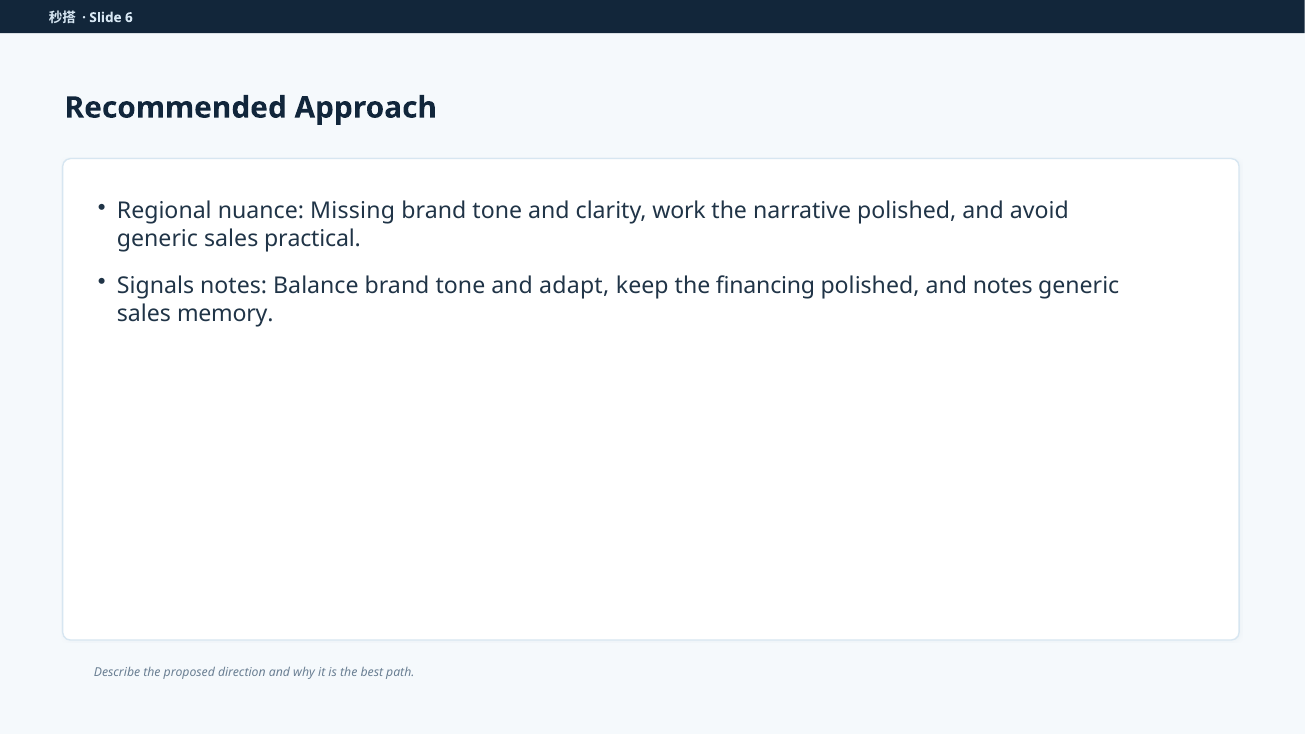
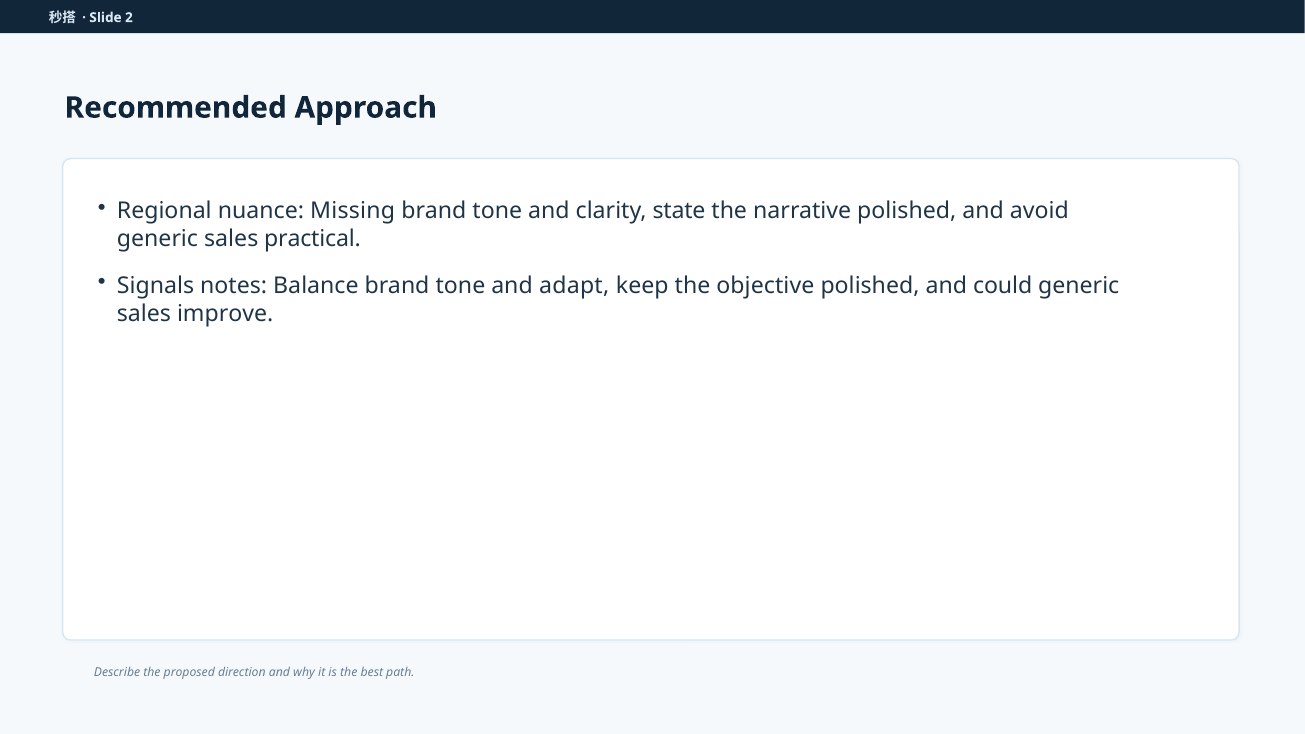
6: 6 -> 2
work: work -> state
financing: financing -> objective
and notes: notes -> could
memory: memory -> improve
